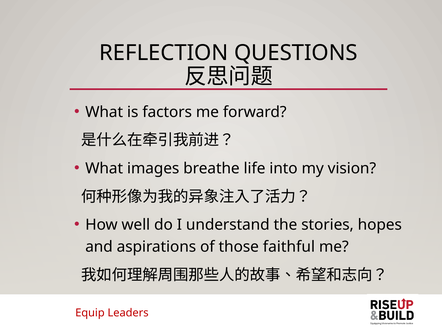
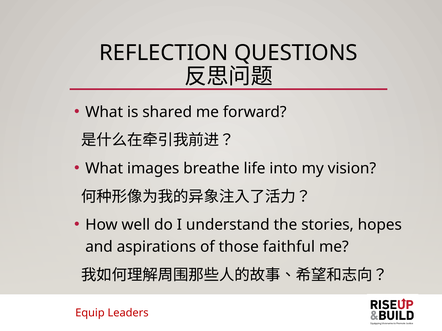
factors: factors -> shared
